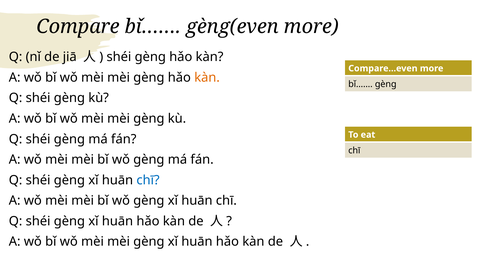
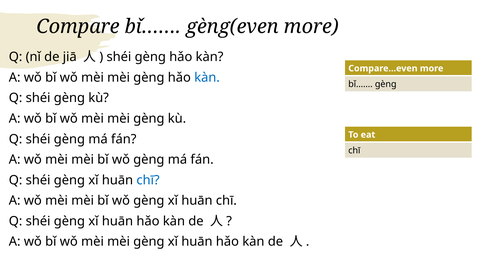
kàn at (207, 77) colour: orange -> blue
